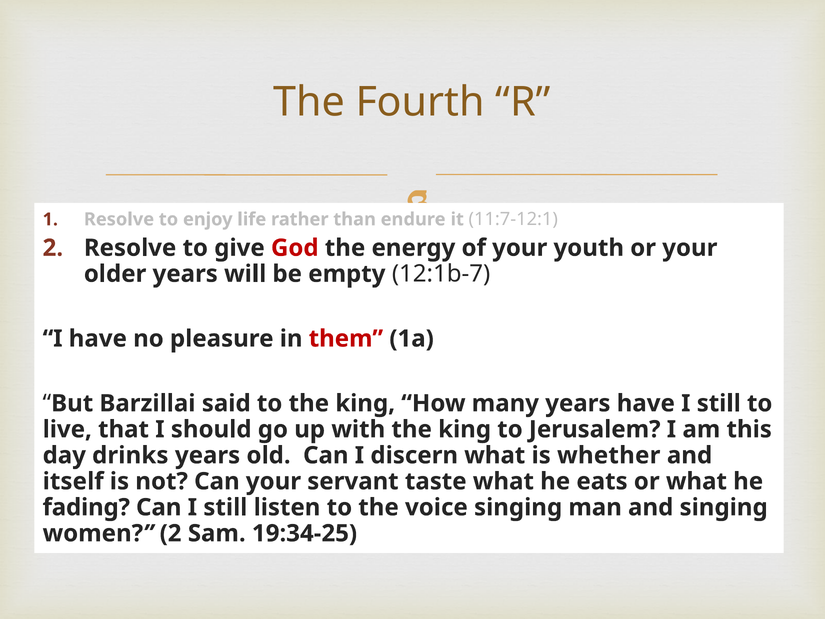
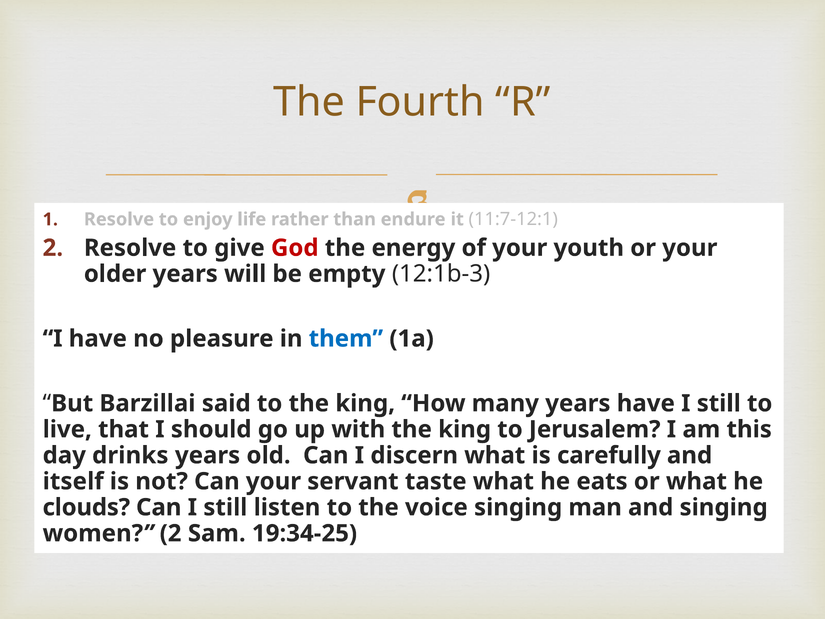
12:1b-7: 12:1b-7 -> 12:1b-3
them colour: red -> blue
whether: whether -> carefully
fading: fading -> clouds
